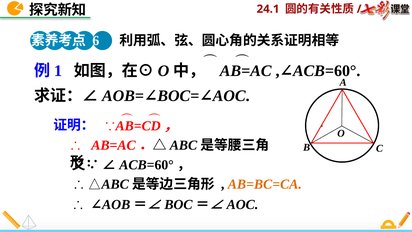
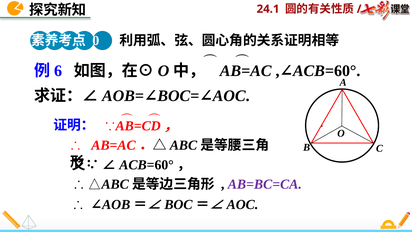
6: 6 -> 0
1: 1 -> 6
AB=BC=CA colour: orange -> purple
